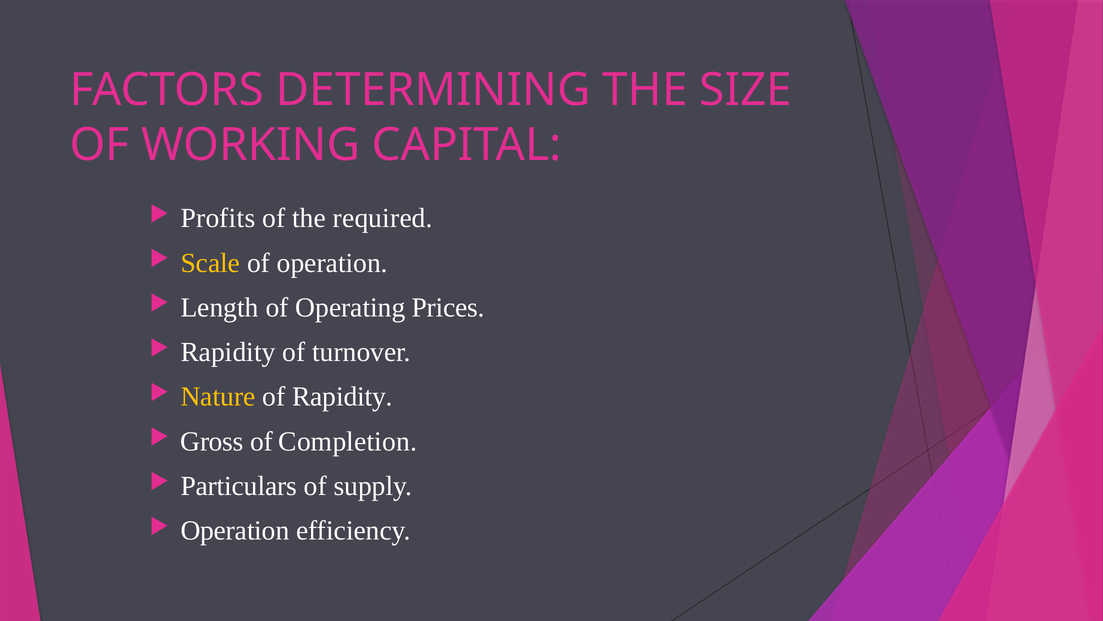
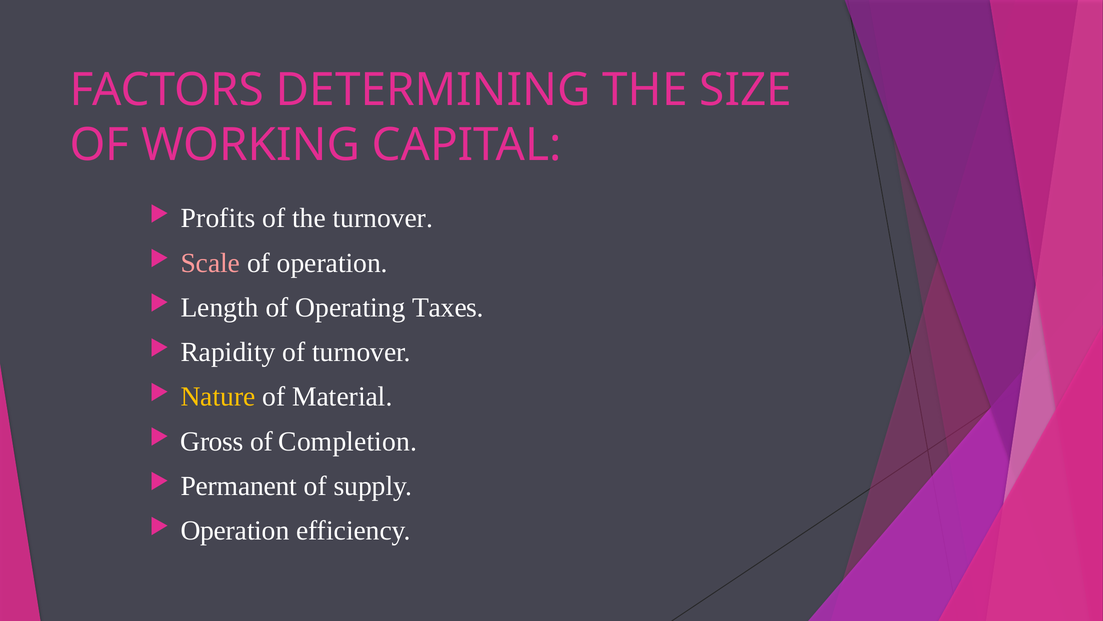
the required: required -> turnover
Scale colour: yellow -> pink
Prices: Prices -> Taxes
of Rapidity: Rapidity -> Material
Particulars: Particulars -> Permanent
